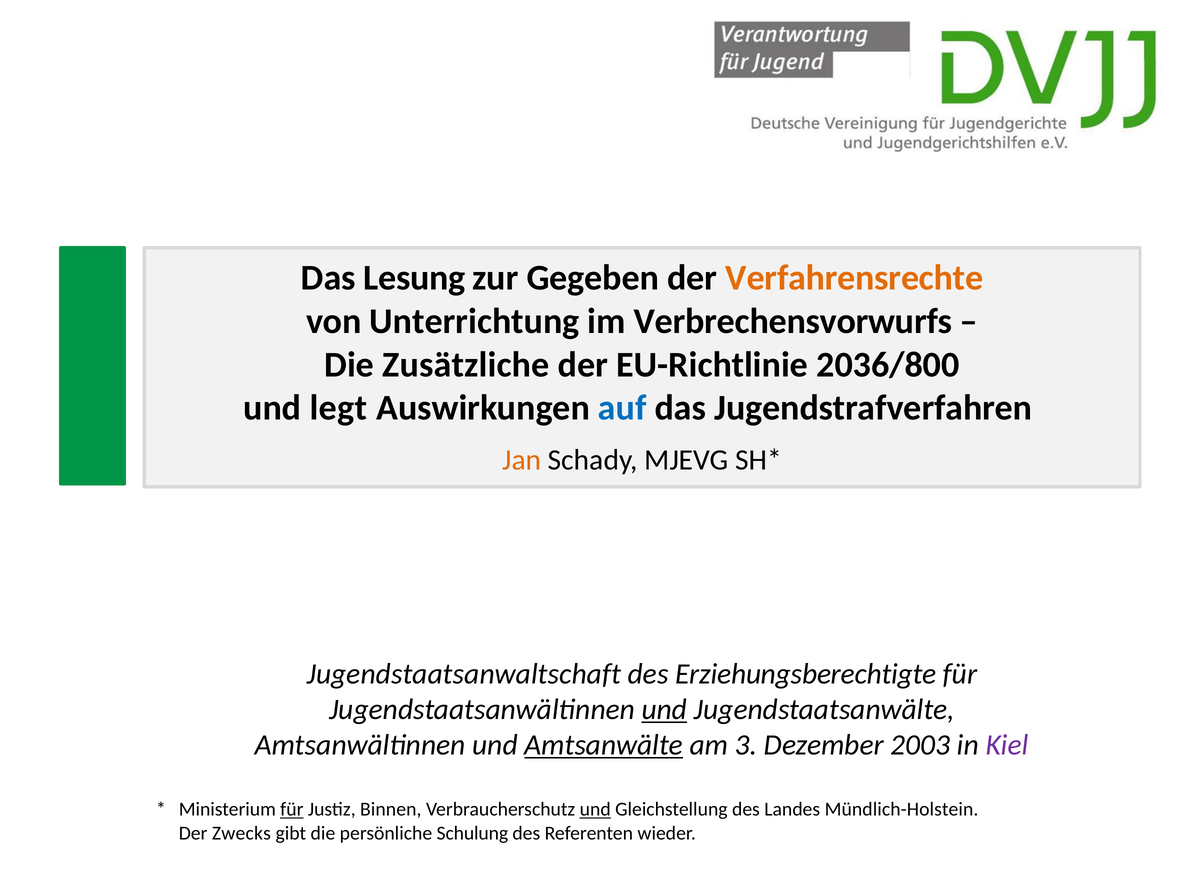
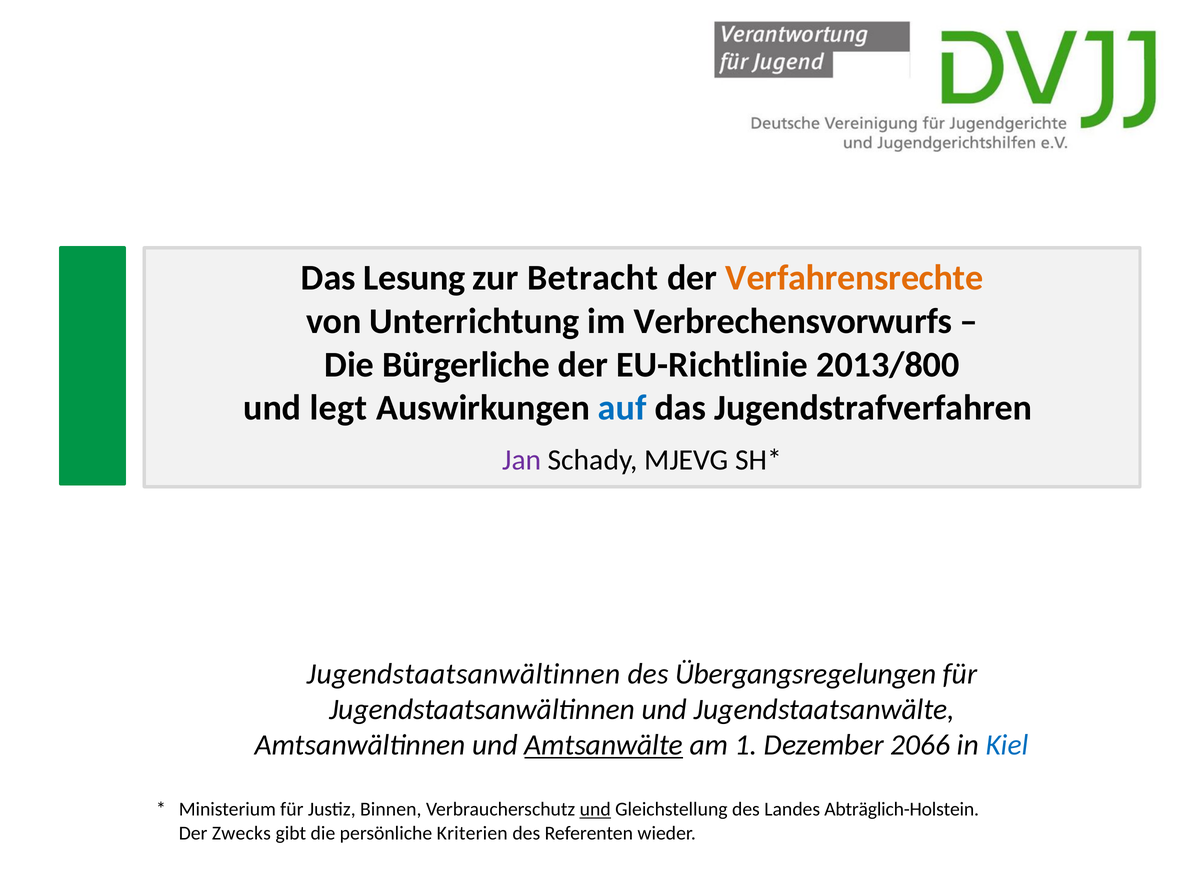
Gegeben: Gegeben -> Betracht
Zusätzliche: Zusätzliche -> Bürgerliche
2036/800: 2036/800 -> 2013/800
Jan colour: orange -> purple
Jugendstaatsanwaltschaft at (464, 674): Jugendstaatsanwaltschaft -> Jugendstaatsanwältinnen
Erziehungsberechtigte: Erziehungsberechtigte -> Übergangsregelungen
und at (664, 709) underline: present -> none
3: 3 -> 1
2003: 2003 -> 2066
Kiel colour: purple -> blue
für at (292, 809) underline: present -> none
Mündlich-Holstein: Mündlich-Holstein -> Abträglich-Holstein
Schulung: Schulung -> Kriterien
